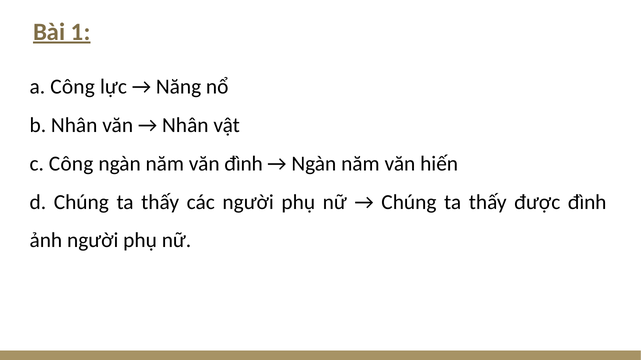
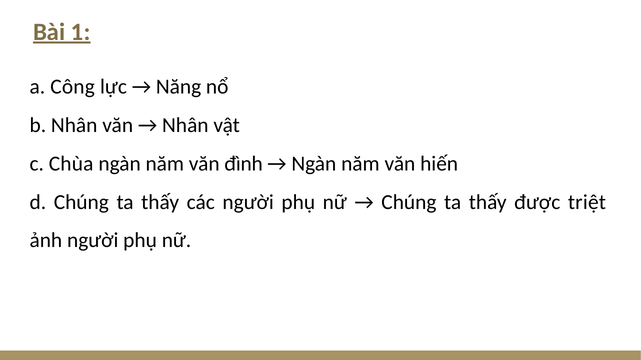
c Công: Công -> Chùa
được đình: đình -> triệt
